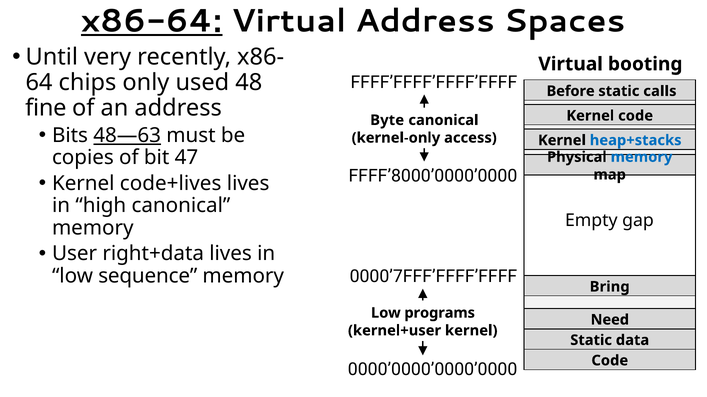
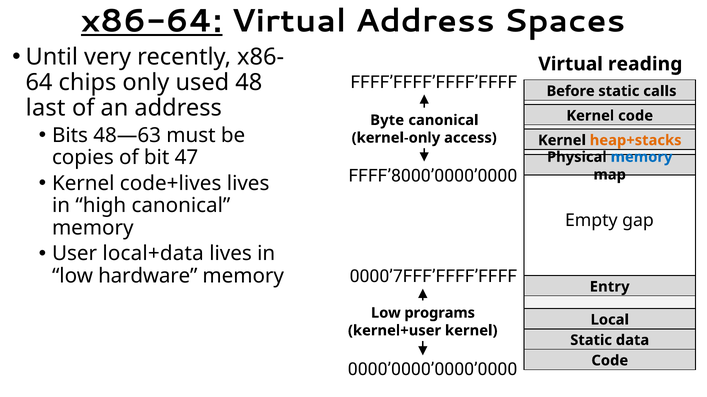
booting: booting -> reading
fine: fine -> last
48—63 underline: present -> none
heap+stacks colour: blue -> orange
right+data: right+data -> local+data
sequence: sequence -> hardware
Bring: Bring -> Entry
Need: Need -> Local
